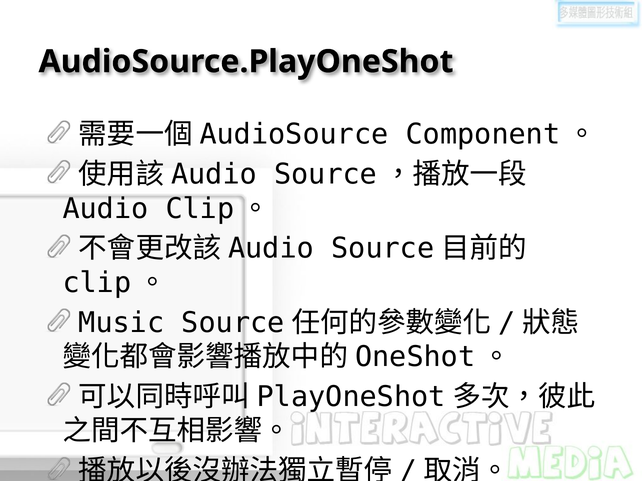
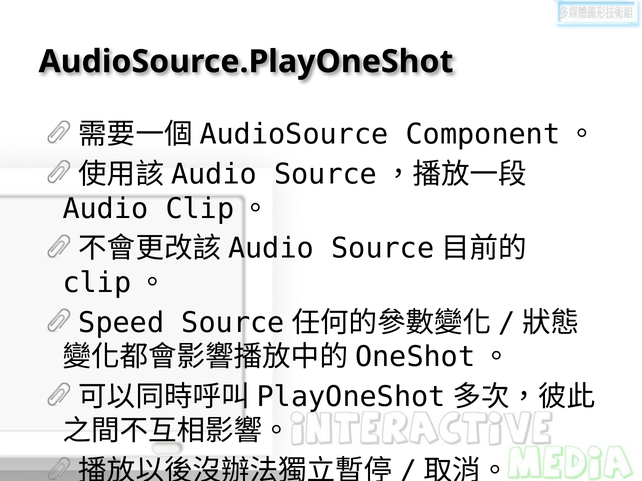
Music: Music -> Speed
